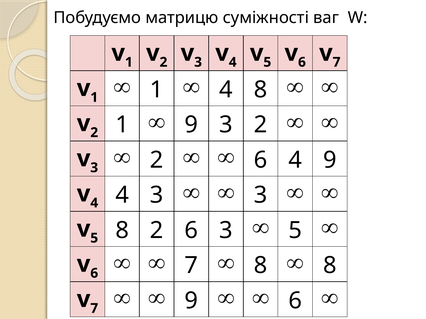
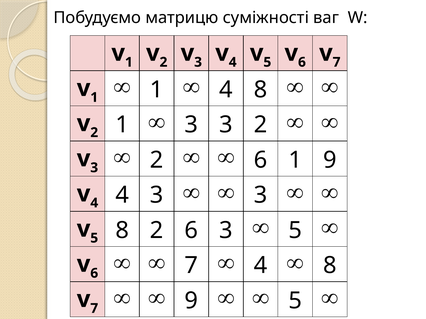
9 at (191, 125): 9 -> 3
6 4: 4 -> 1
8 at (261, 266): 8 -> 4
6 at (295, 301): 6 -> 5
